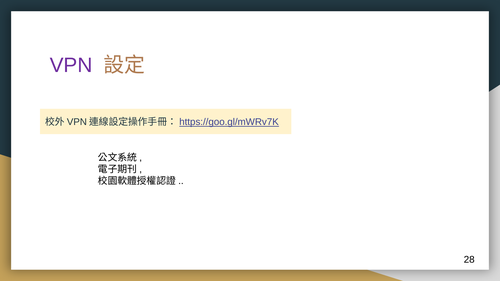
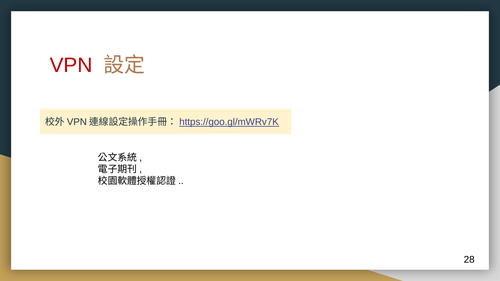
VPN colour: purple -> red
